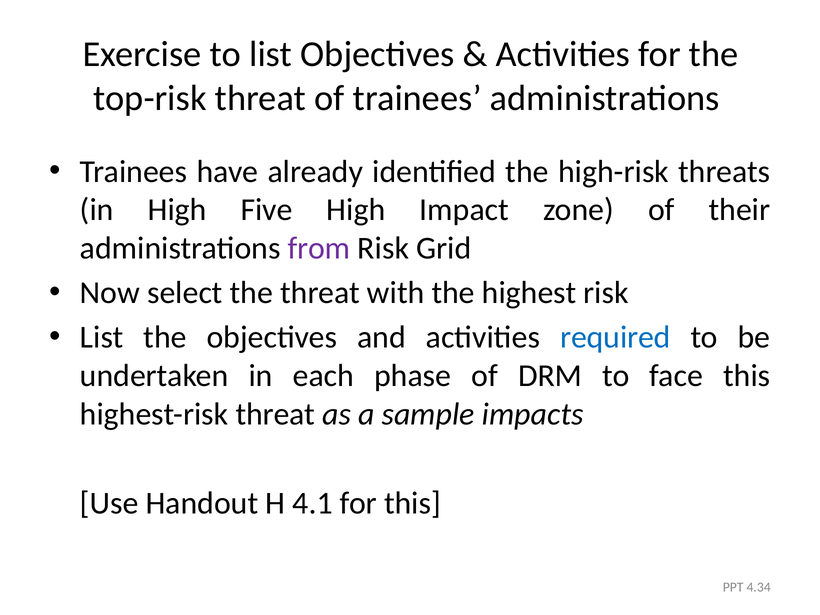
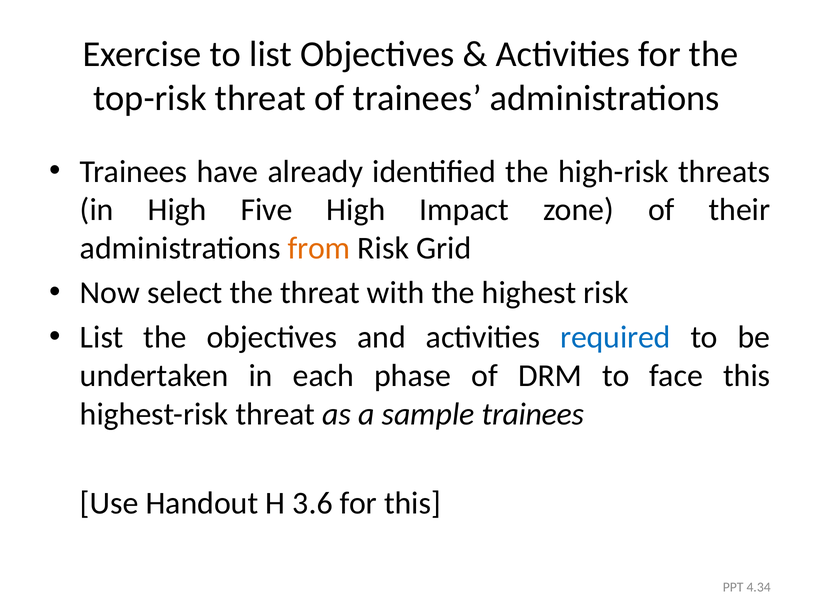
from colour: purple -> orange
sample impacts: impacts -> trainees
4.1: 4.1 -> 3.6
